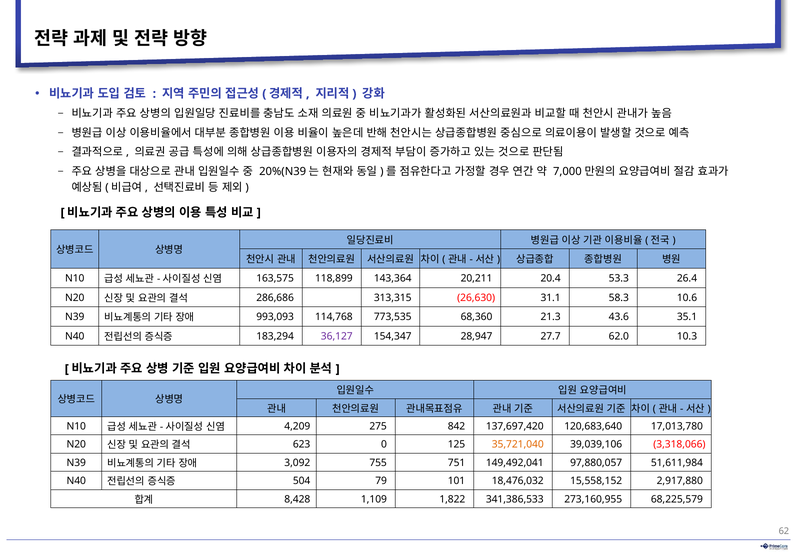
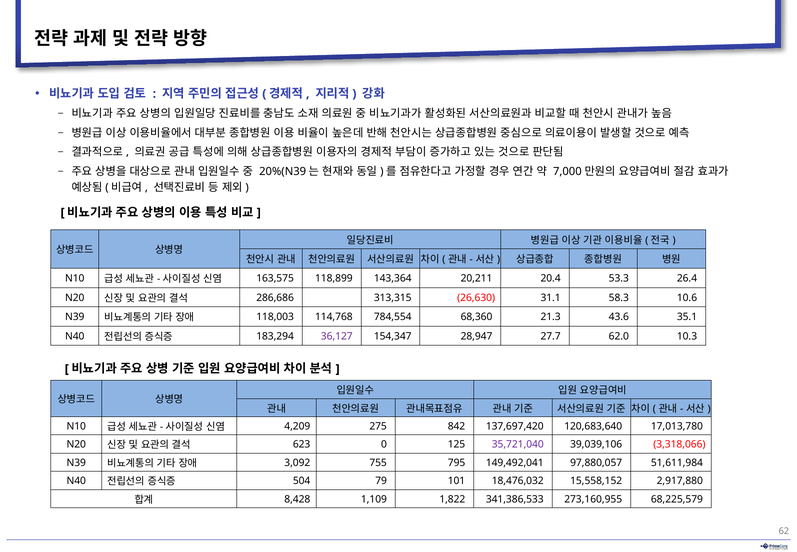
993,093: 993,093 -> 118,003
773,535: 773,535 -> 784,554
35,721,040 colour: orange -> purple
751: 751 -> 795
